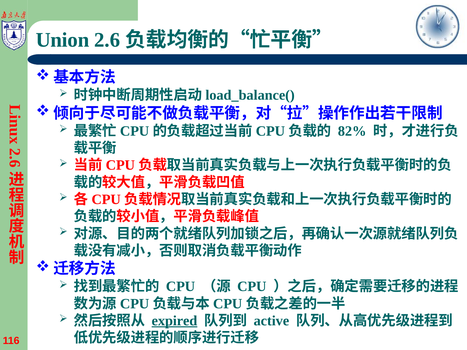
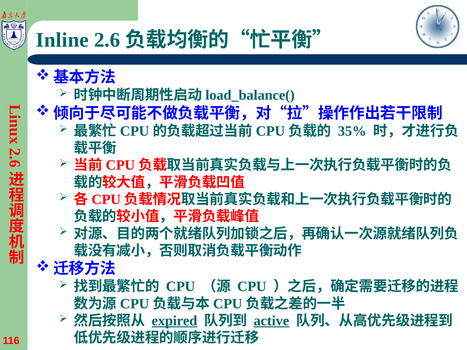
Union: Union -> Inline
82%: 82% -> 35%
active underline: none -> present
